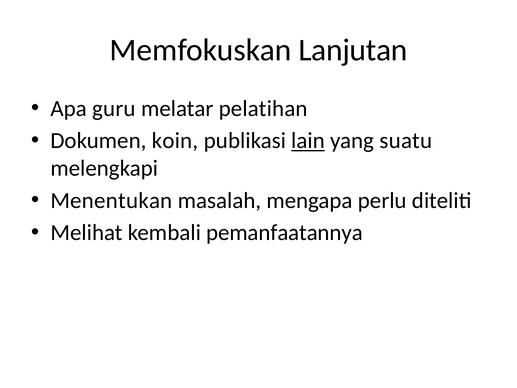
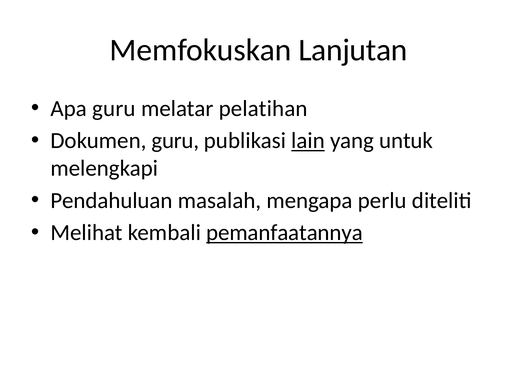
Dokumen koin: koin -> guru
suatu: suatu -> untuk
Menentukan: Menentukan -> Pendahuluan
pemanfaatannya underline: none -> present
